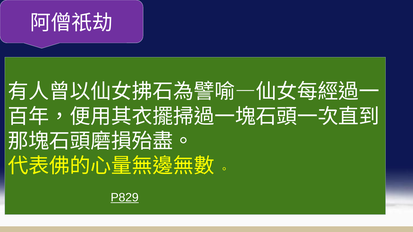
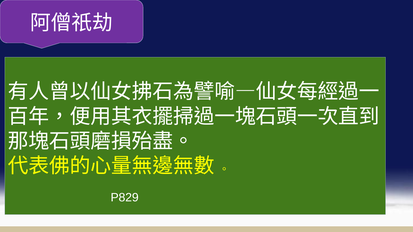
P829 underline: present -> none
